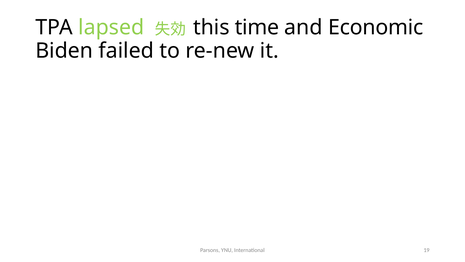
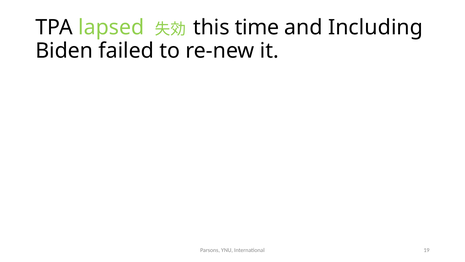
Economic: Economic -> Including
